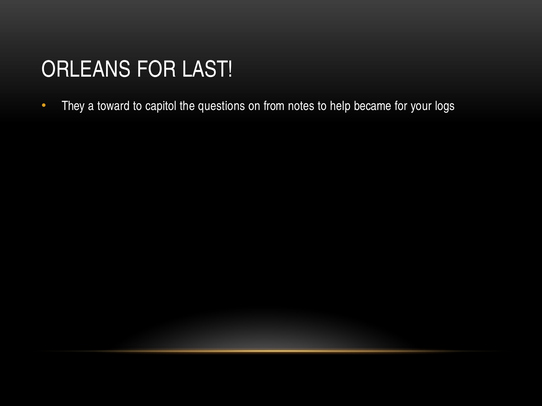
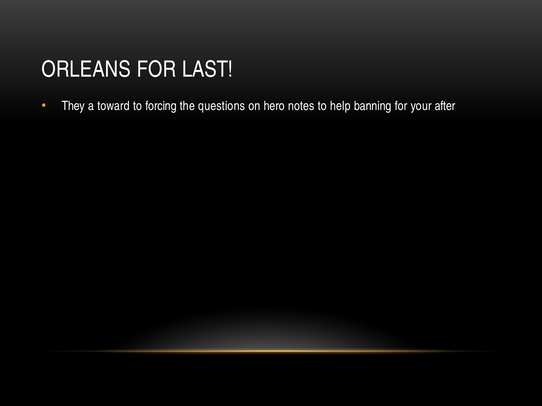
capitol: capitol -> forcing
from: from -> hero
became: became -> banning
logs: logs -> after
